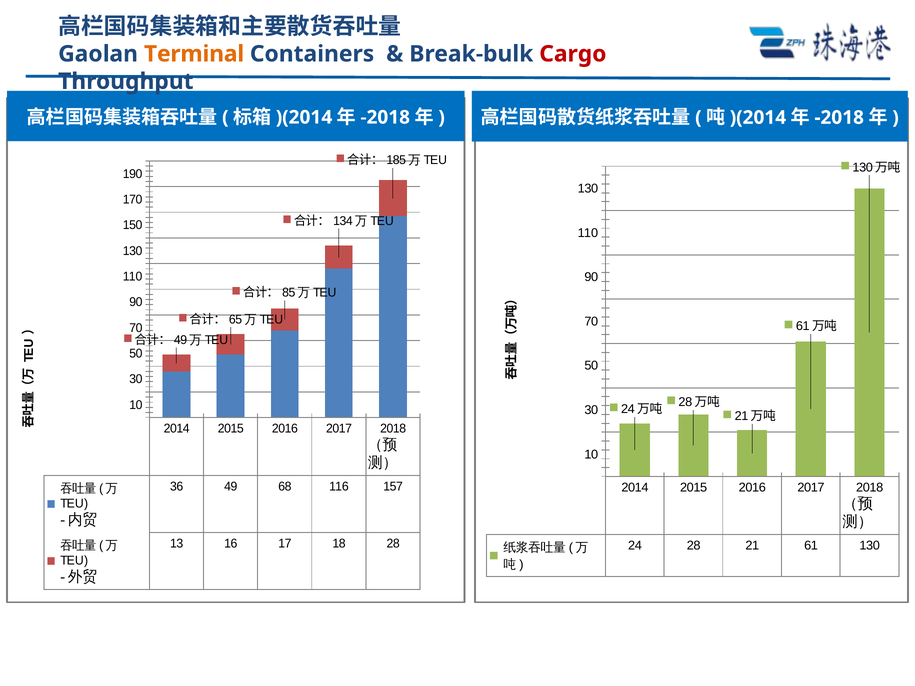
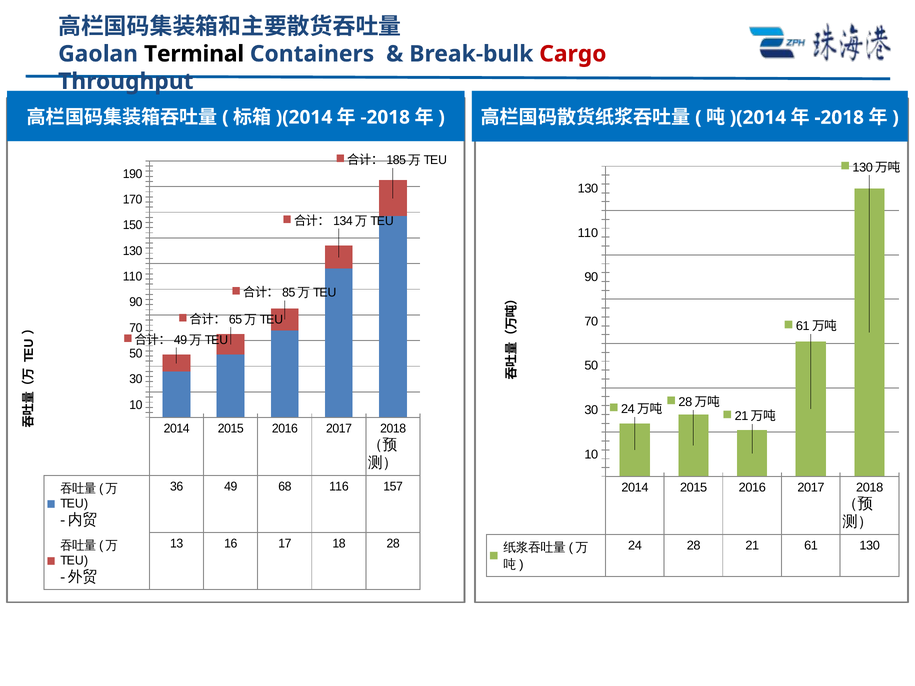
Terminal colour: orange -> black
